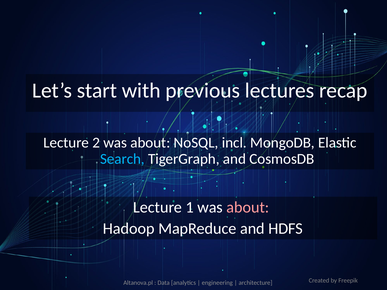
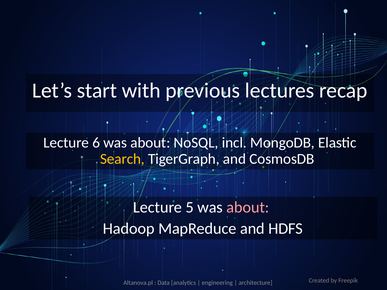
2: 2 -> 6
Search colour: light blue -> yellow
1: 1 -> 5
